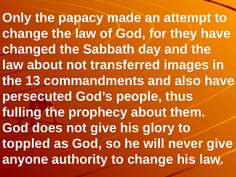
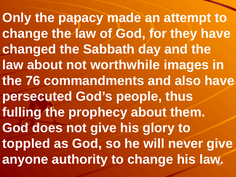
transferred: transferred -> worthwhile
13: 13 -> 76
